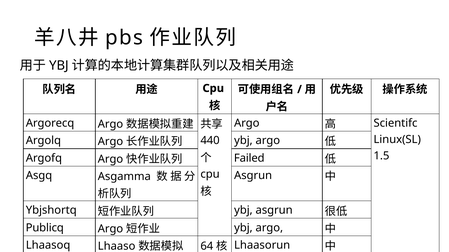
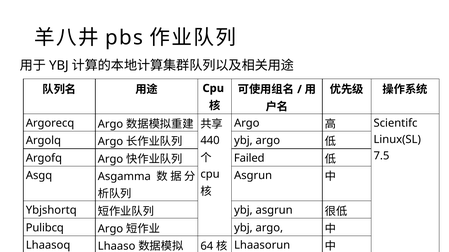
1.5: 1.5 -> 7.5
Publicq at (45, 228): Publicq -> Pulibcq
